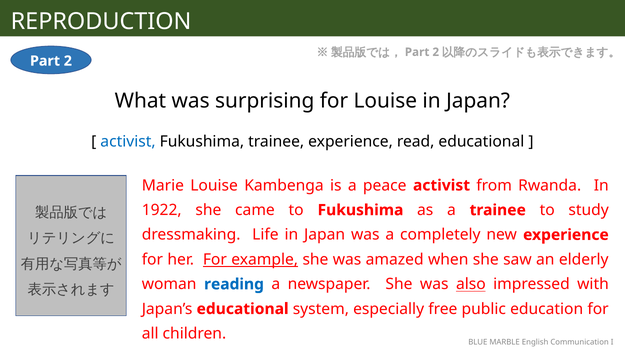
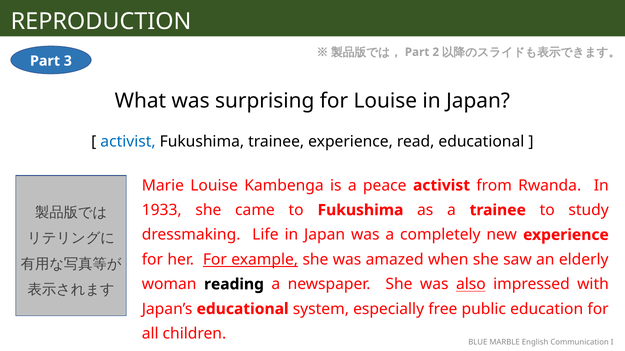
2 at (68, 61): 2 -> 3
1922: 1922 -> 1933
reading colour: blue -> black
